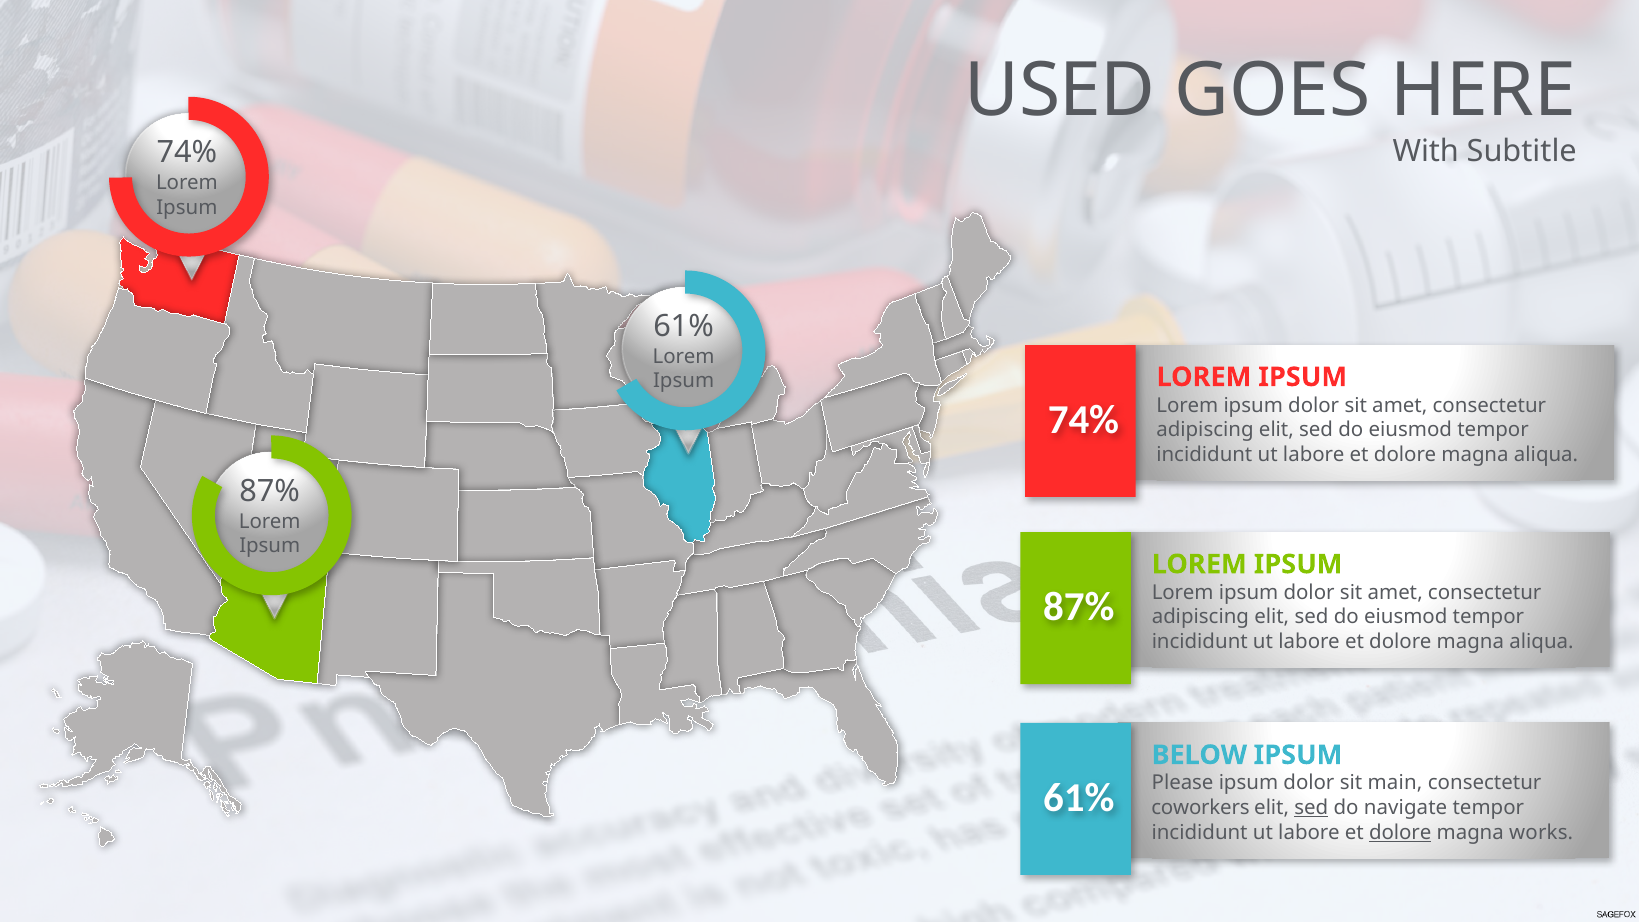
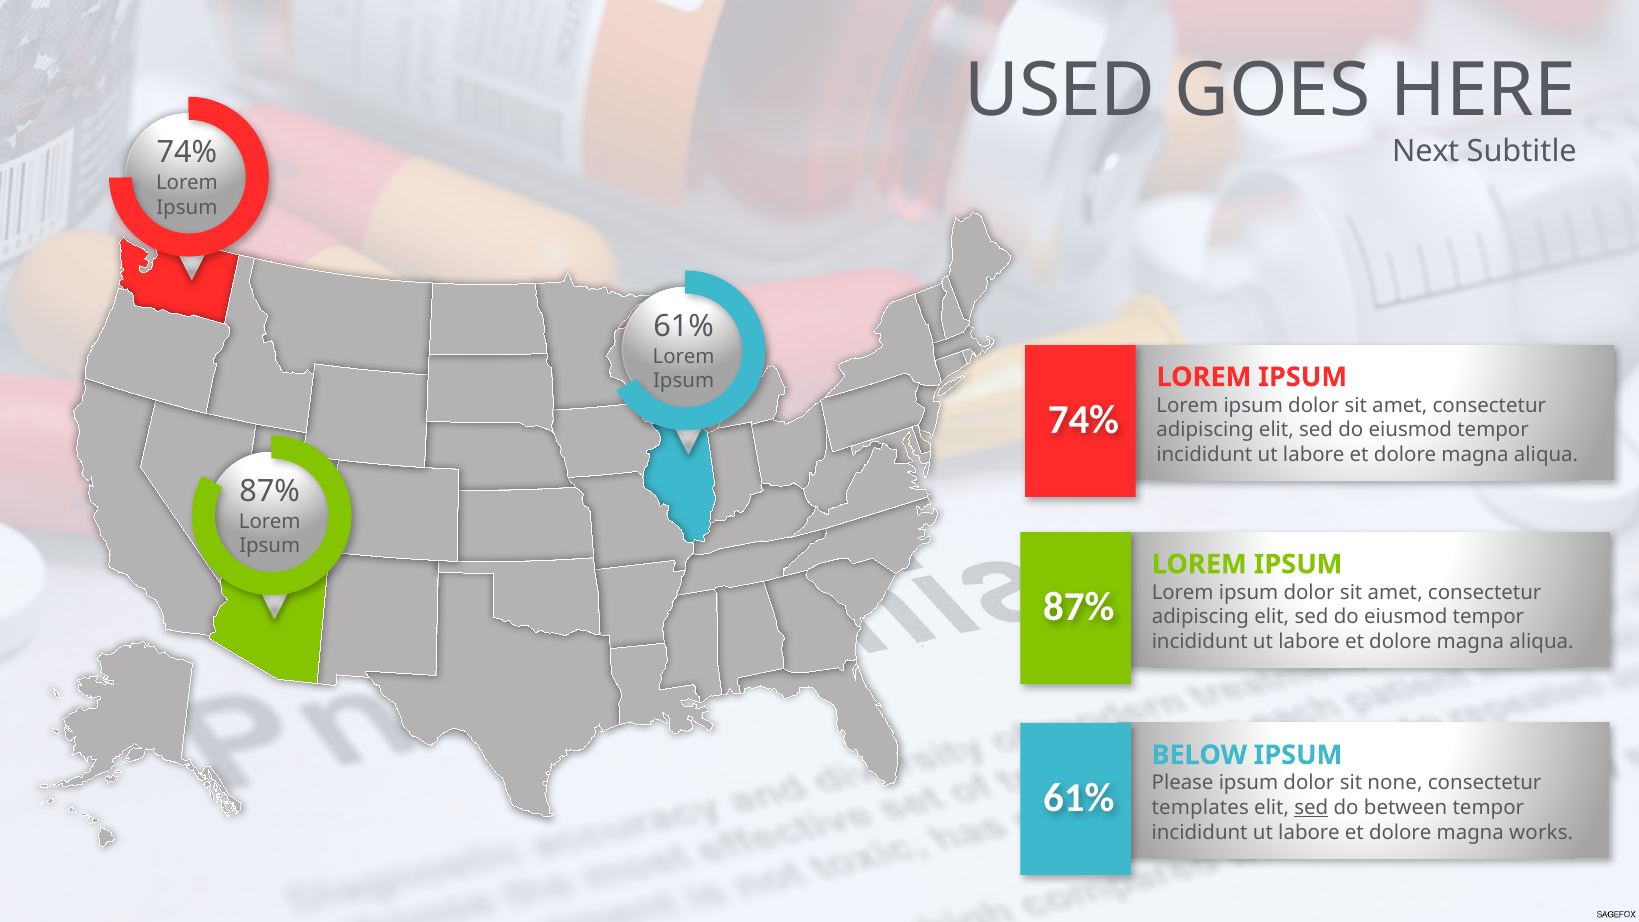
With: With -> Next
main: main -> none
coworkers: coworkers -> templates
navigate: navigate -> between
dolore at (1400, 832) underline: present -> none
